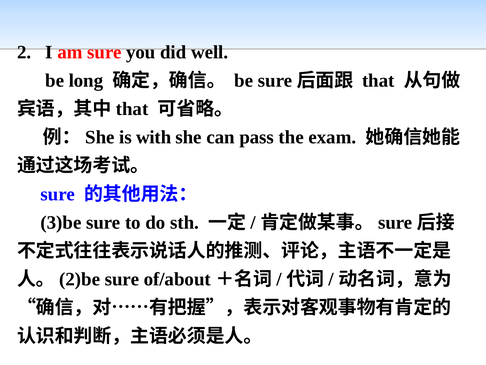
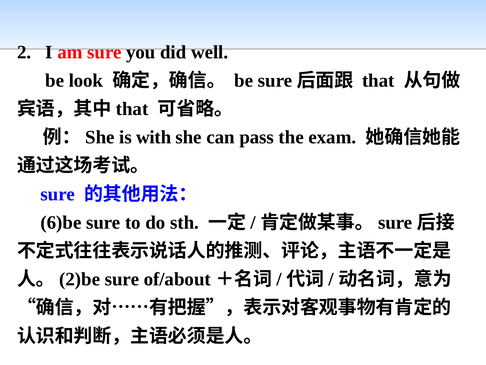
long: long -> look
3)be: 3)be -> 6)be
